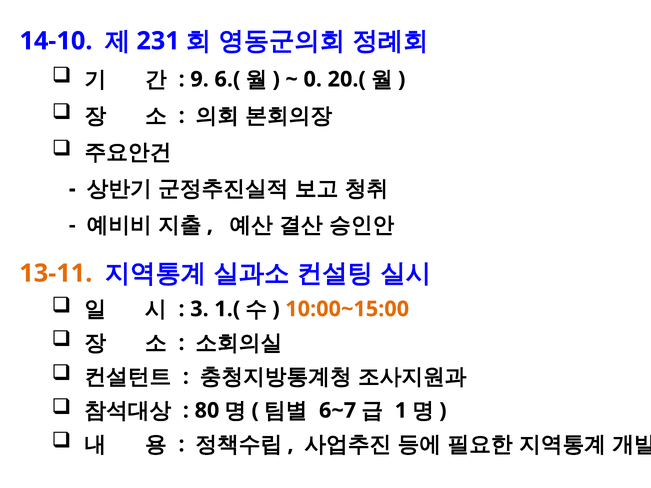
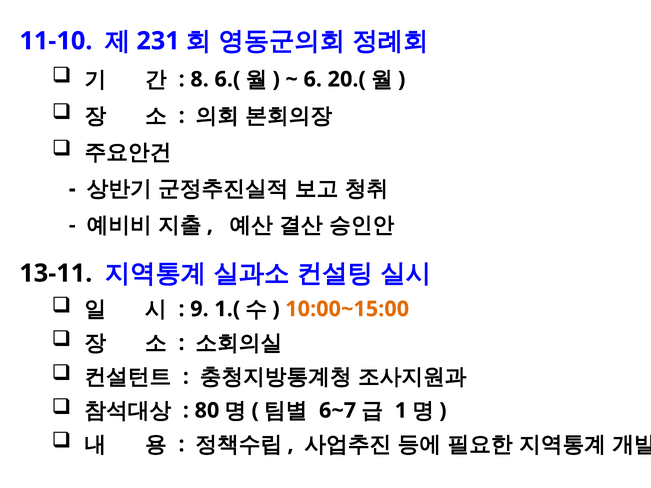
14-10: 14-10 -> 11-10
9: 9 -> 8
0: 0 -> 6
13-11 colour: orange -> black
3: 3 -> 9
